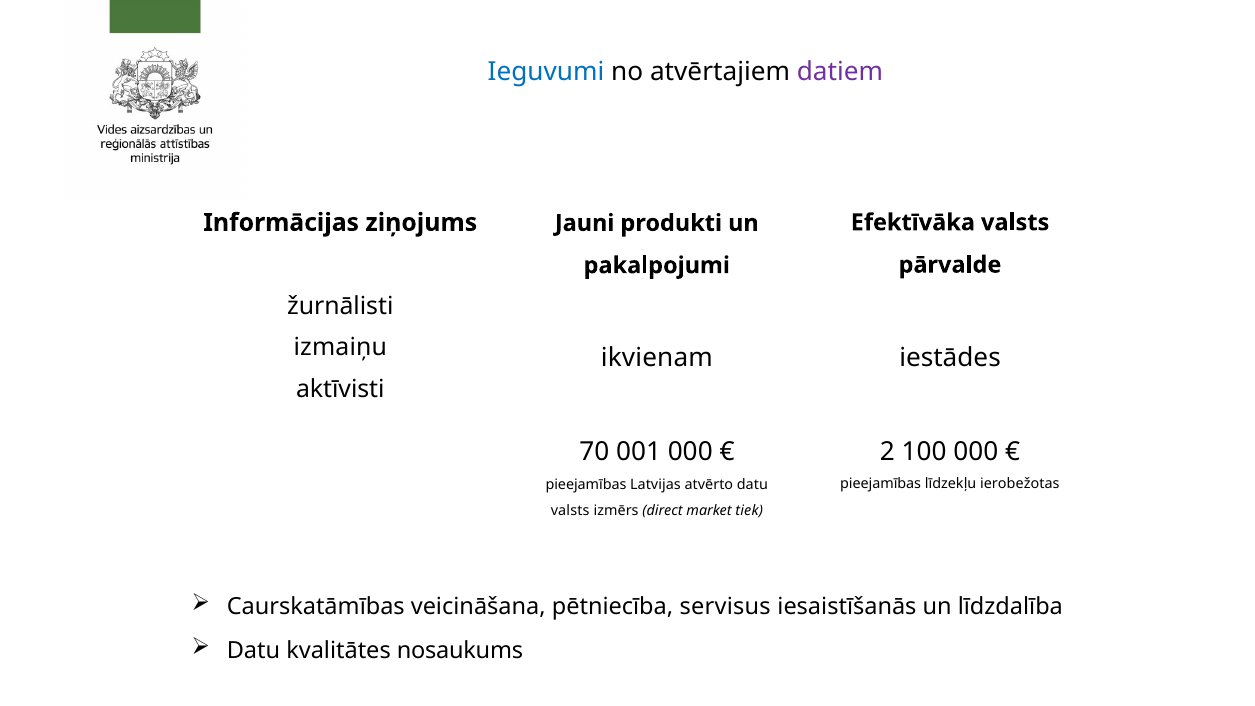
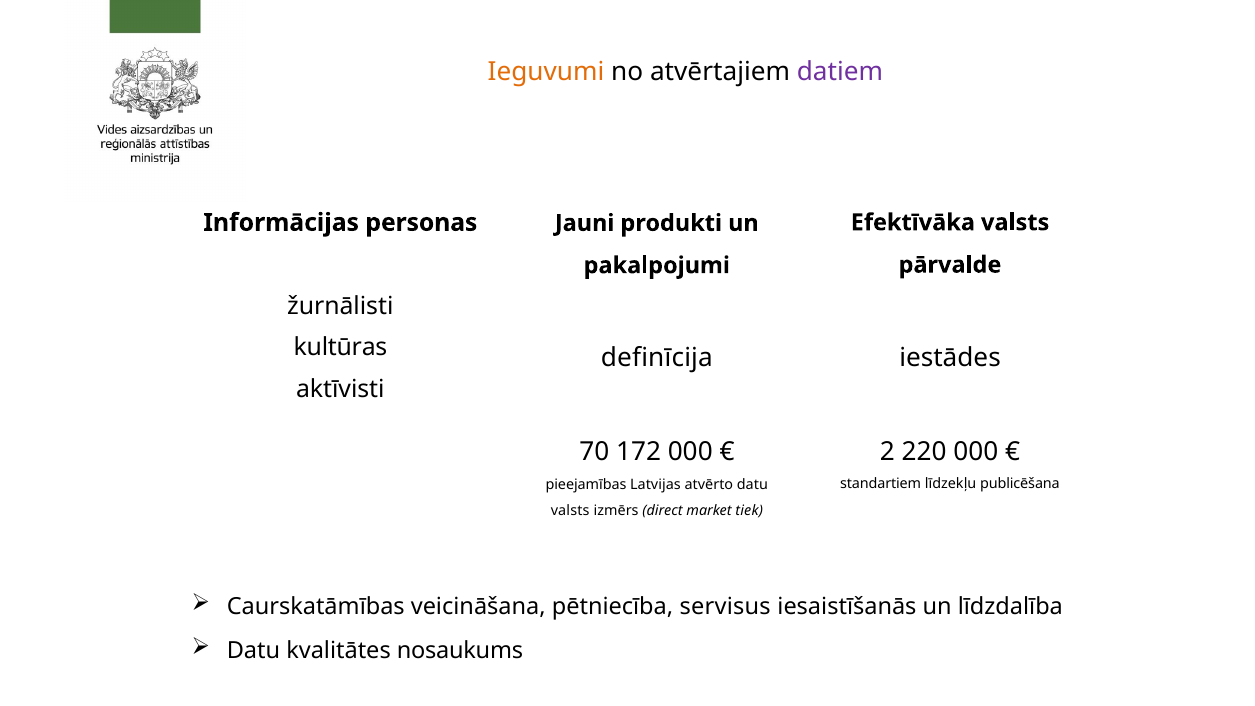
Ieguvumi colour: blue -> orange
ziņojums: ziņojums -> personas
izmaiņu: izmaiņu -> kultūras
ikvienam: ikvienam -> definīcija
100: 100 -> 220
001: 001 -> 172
pieejamības at (881, 484): pieejamības -> standartiem
ierobežotas: ierobežotas -> publicēšana
